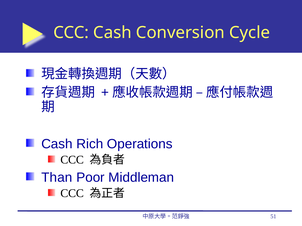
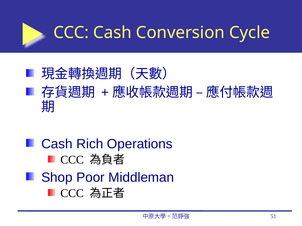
Than: Than -> Shop
